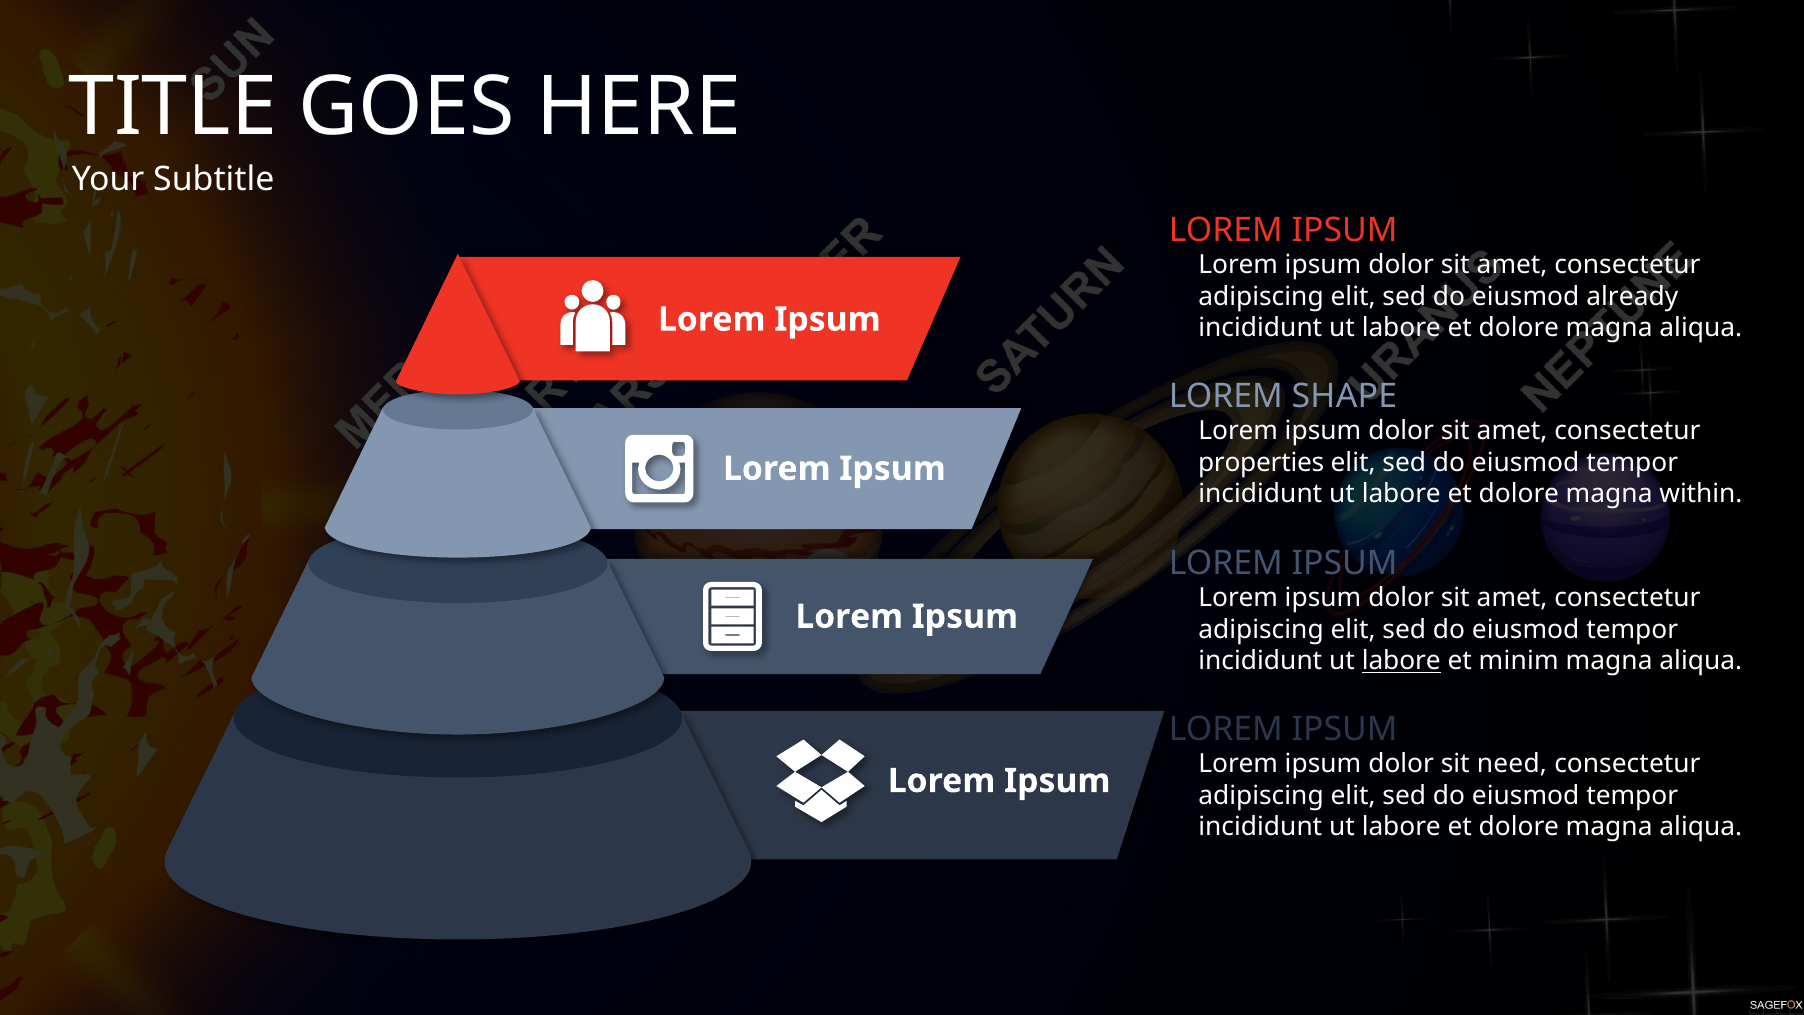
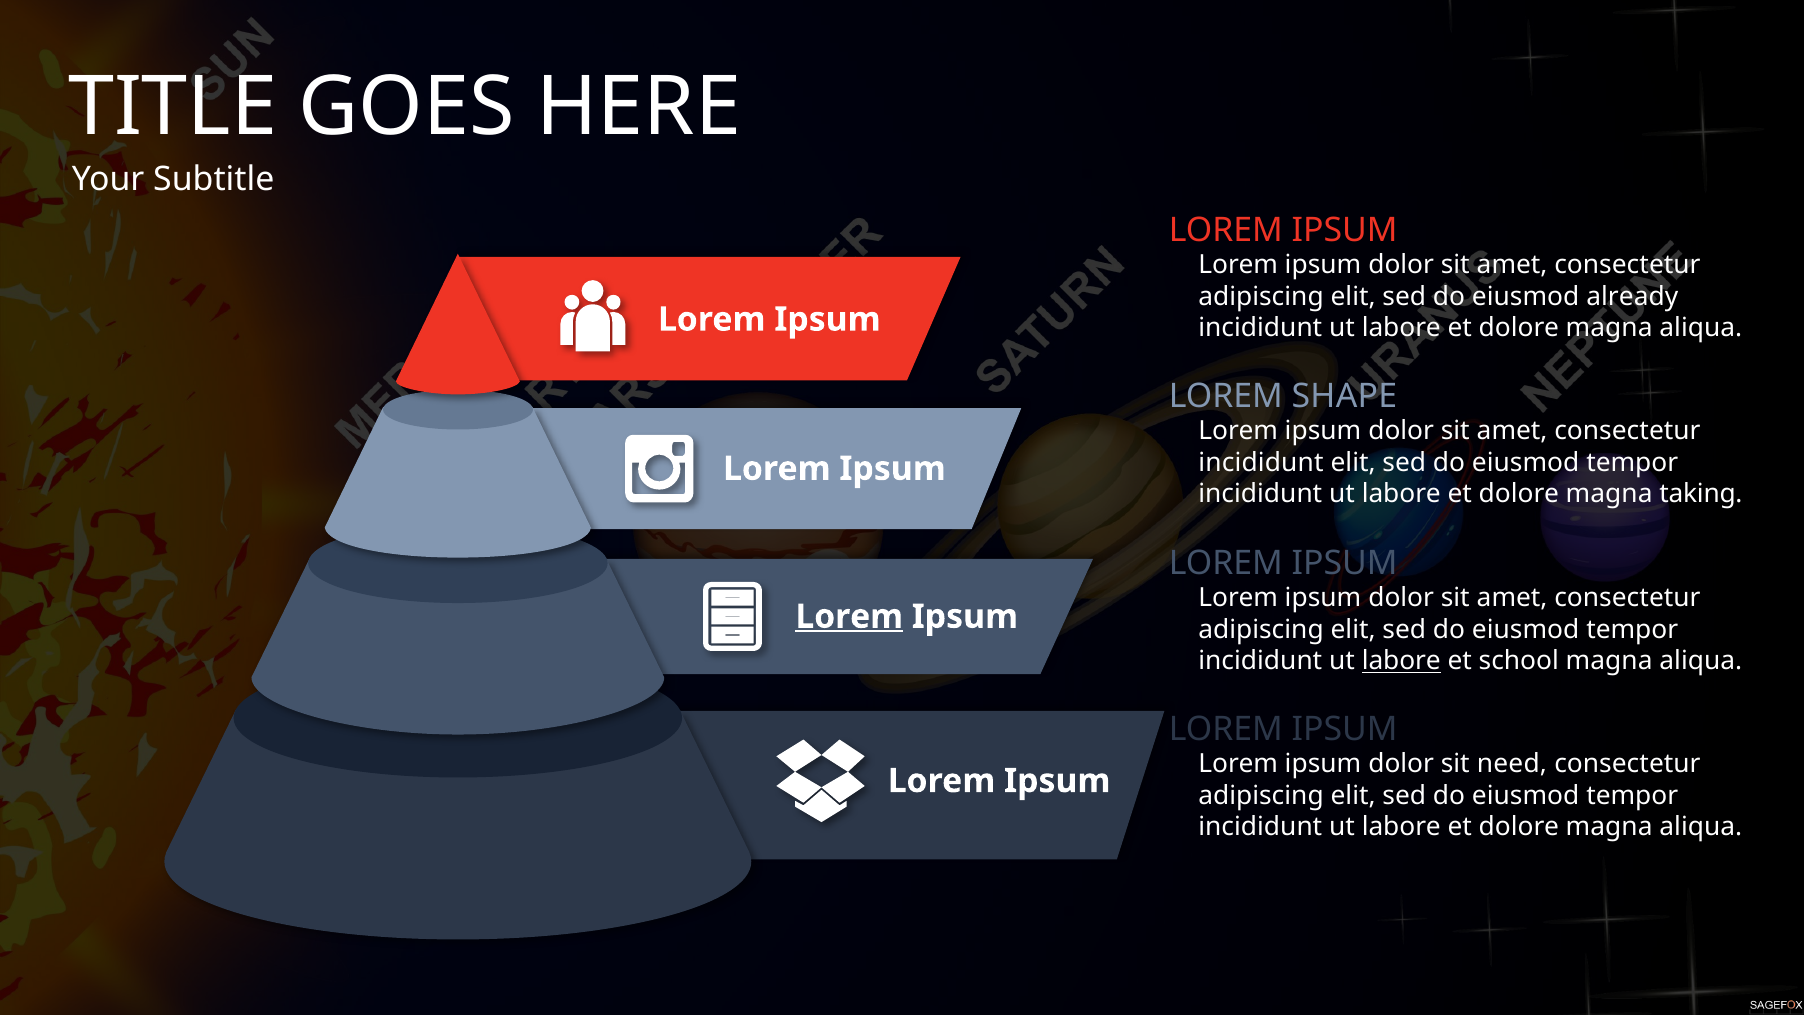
properties at (1261, 463): properties -> incididunt
within: within -> taking
Lorem at (849, 616) underline: none -> present
minim: minim -> school
